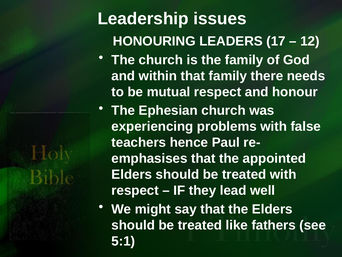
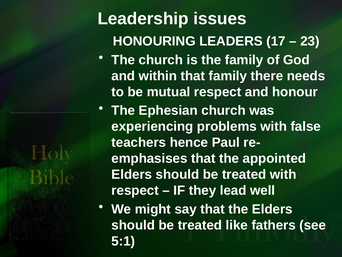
12: 12 -> 23
